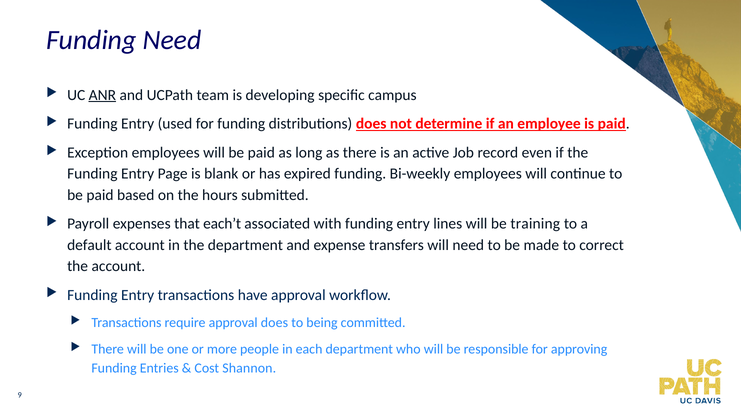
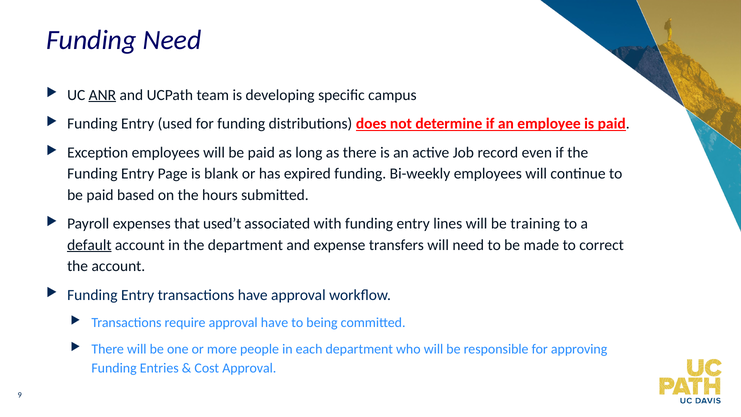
each’t: each’t -> used’t
default underline: none -> present
approval does: does -> have
Cost Shannon: Shannon -> Approval
